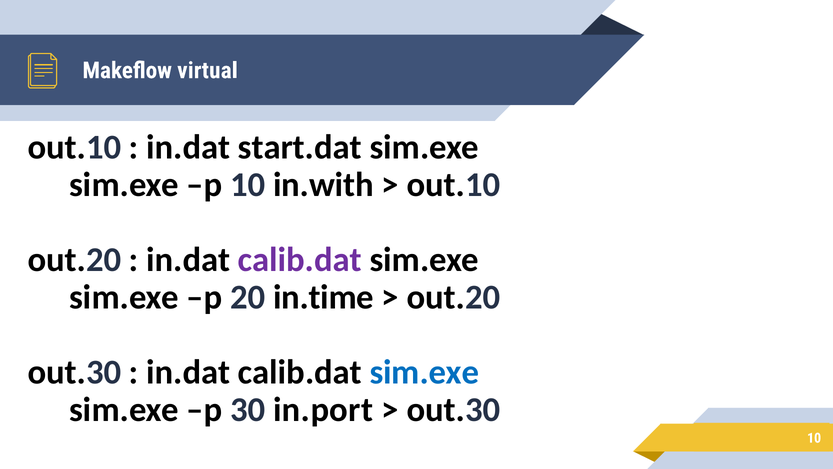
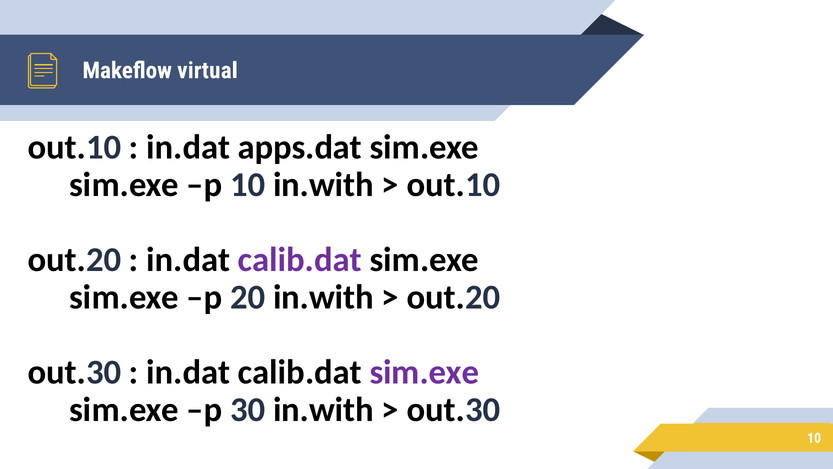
start.dat: start.dat -> apps.dat
20 in.time: in.time -> in.with
sim.exe at (424, 372) colour: blue -> purple
30 in.port: in.port -> in.with
